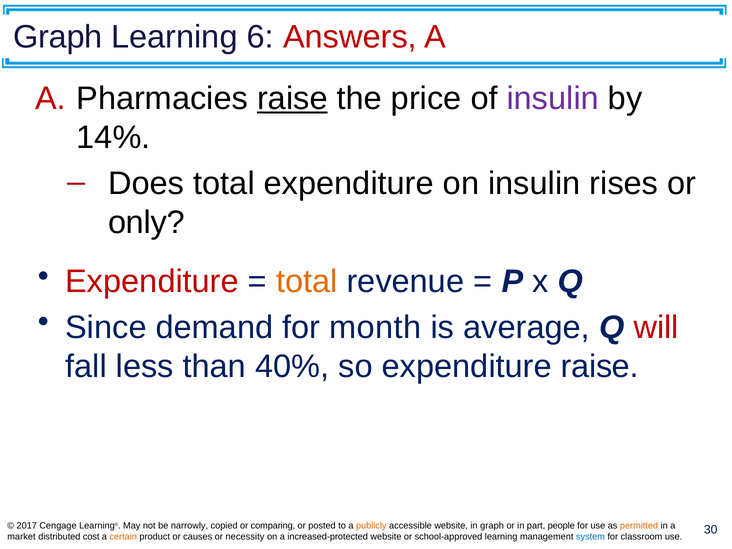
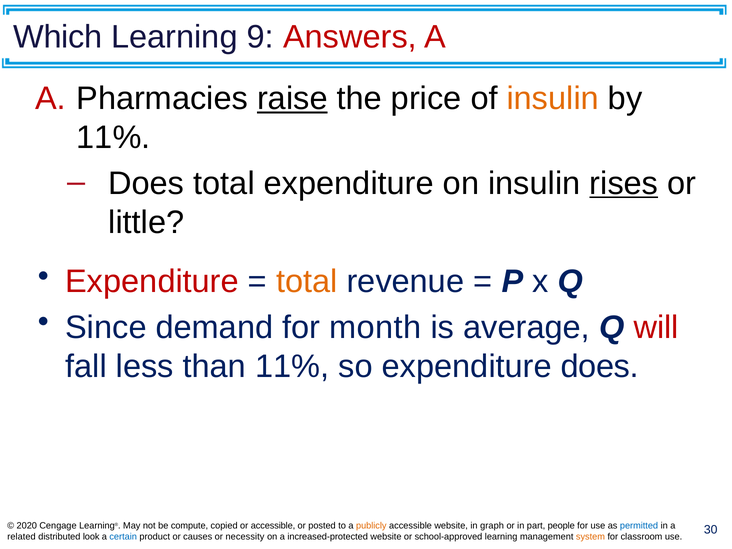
Graph at (58, 37): Graph -> Which
6: 6 -> 9
insulin at (553, 99) colour: purple -> orange
14% at (113, 138): 14% -> 11%
rises underline: none -> present
only: only -> little
than 40%: 40% -> 11%
expenditure raise: raise -> does
2017: 2017 -> 2020
narrowly: narrowly -> compute
or comparing: comparing -> accessible
permitted colour: orange -> blue
market: market -> related
cost: cost -> look
certain colour: orange -> blue
system colour: blue -> orange
